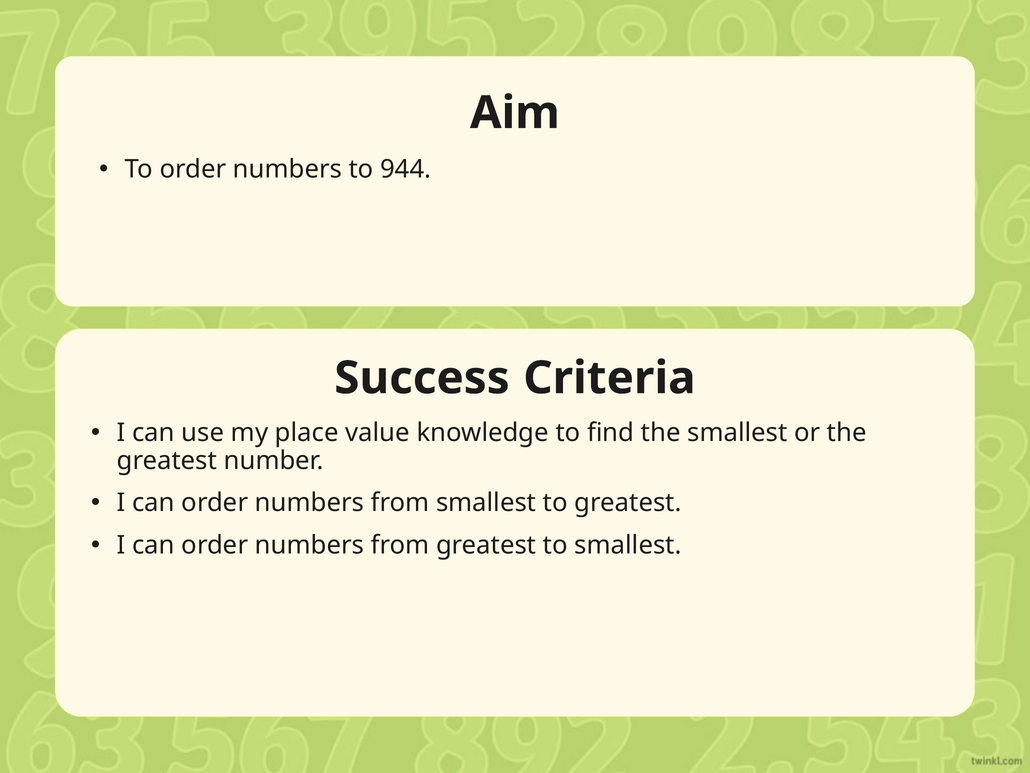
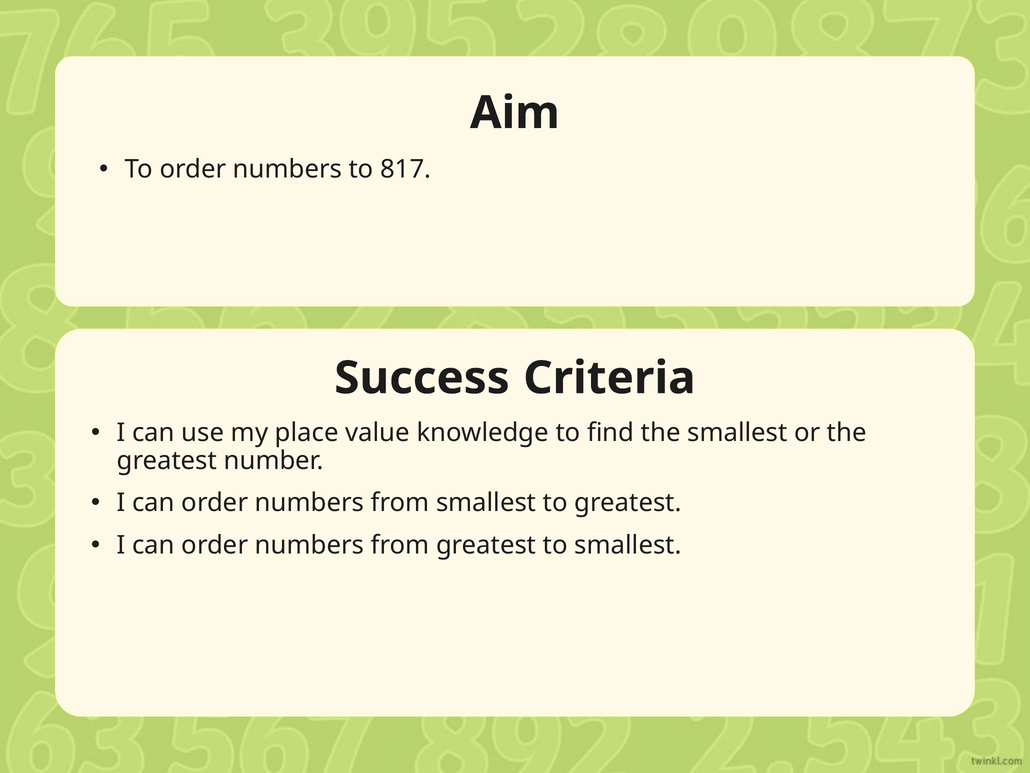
944: 944 -> 817
